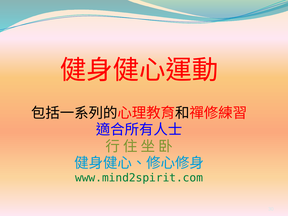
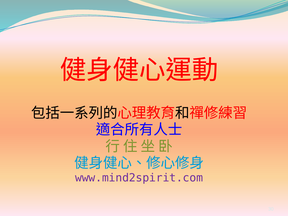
www.mind2spirit.com colour: green -> purple
